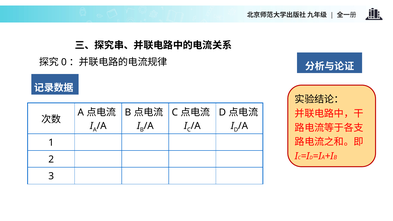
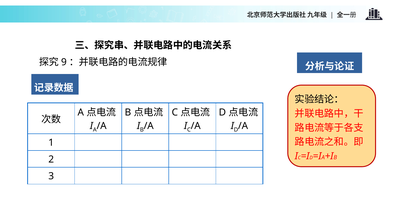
0: 0 -> 9
